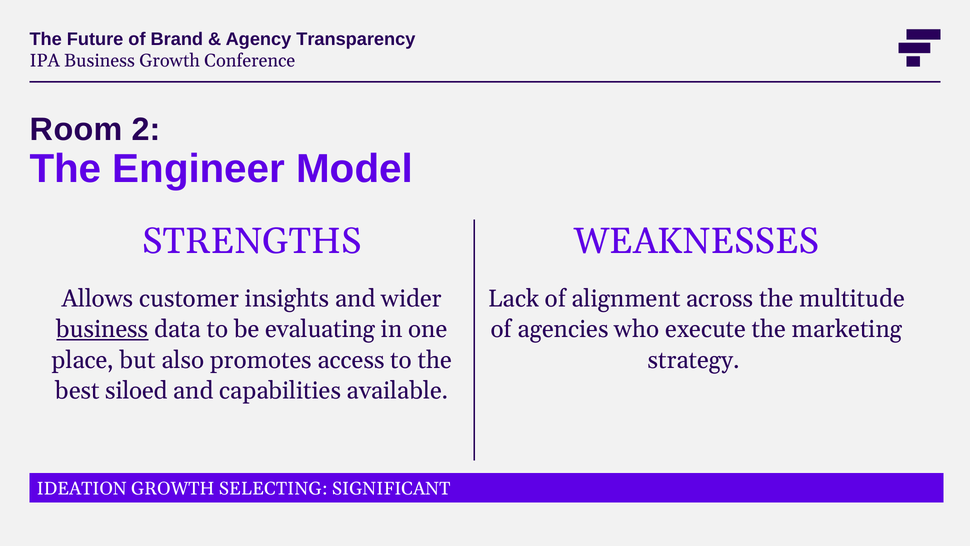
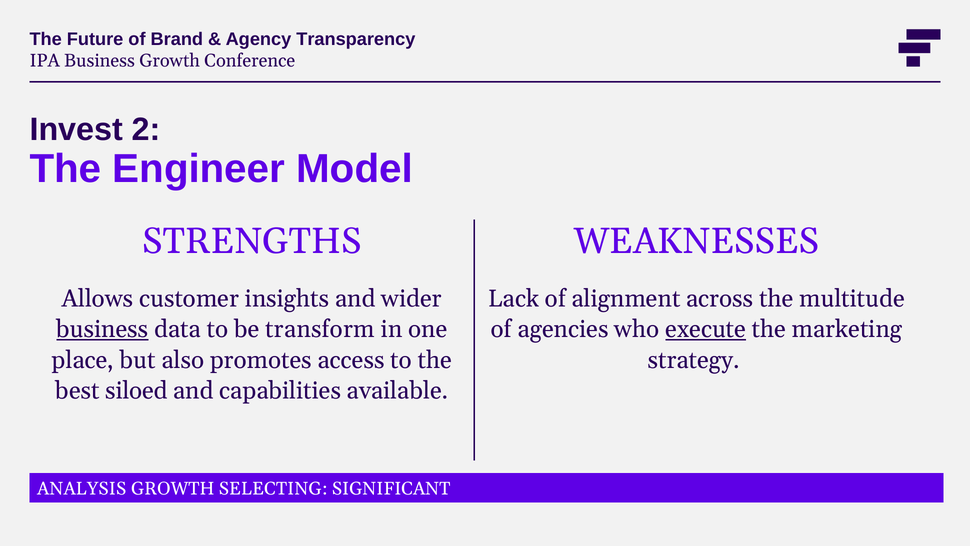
Room: Room -> Invest
evaluating: evaluating -> transform
execute underline: none -> present
IDEATION: IDEATION -> ANALYSIS
